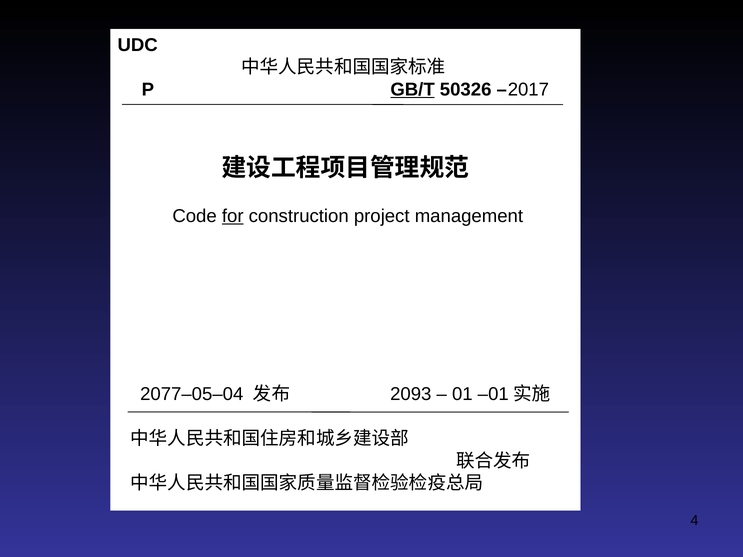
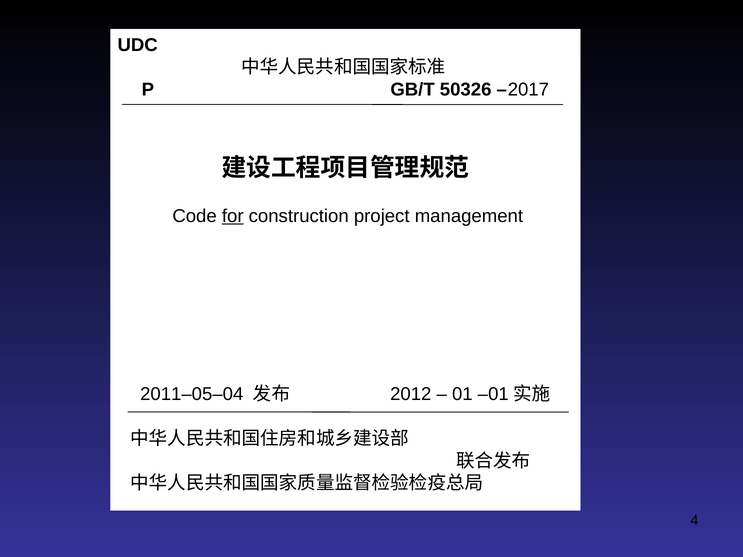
GB/T underline: present -> none
2077–05–04: 2077–05–04 -> 2011–05–04
2093: 2093 -> 2012
